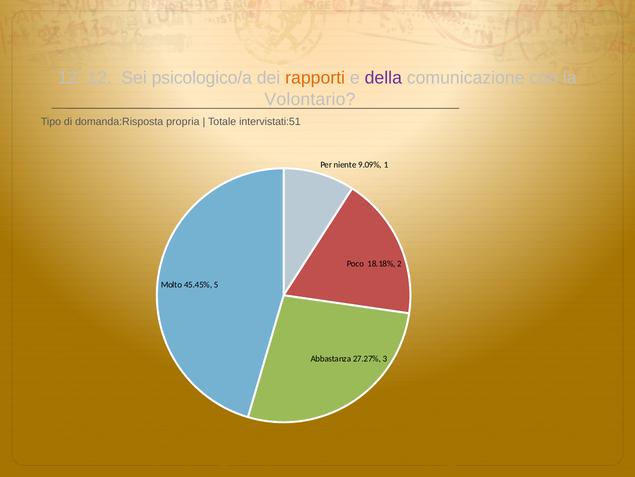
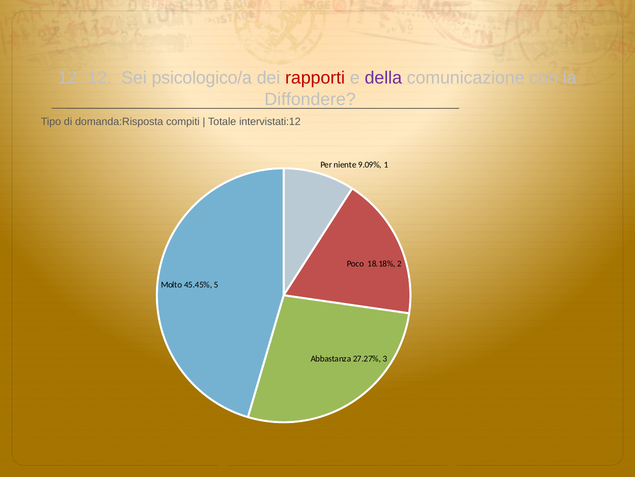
rapporti colour: orange -> red
Volontario: Volontario -> Diffondere
propria: propria -> compiti
intervistati:51: intervistati:51 -> intervistati:12
